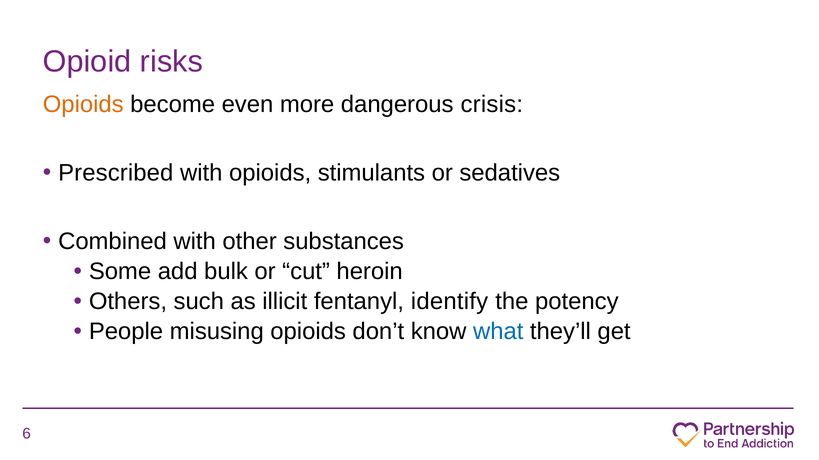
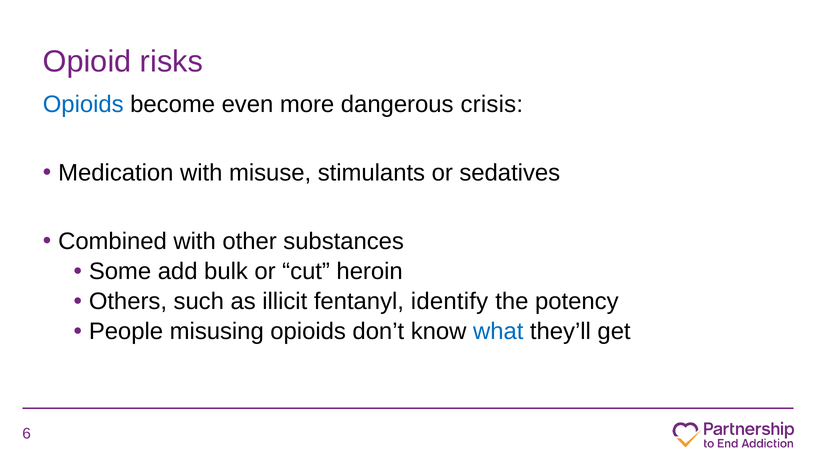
Opioids at (83, 105) colour: orange -> blue
Prescribed: Prescribed -> Medication
with opioids: opioids -> misuse
